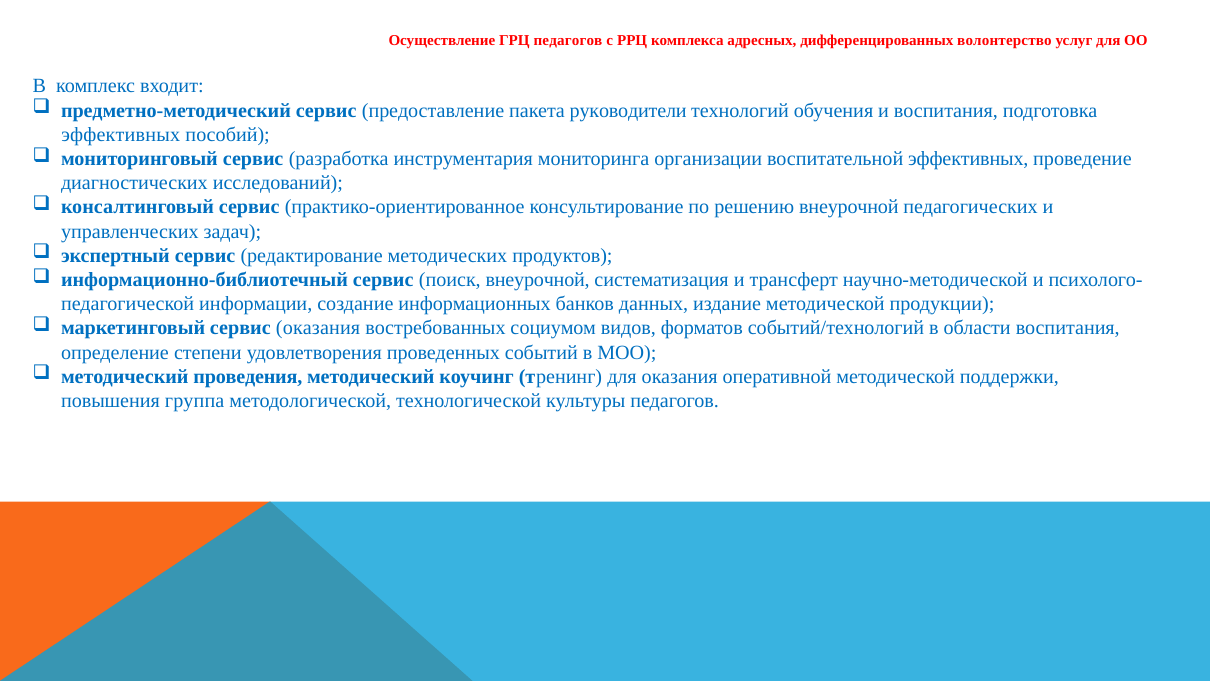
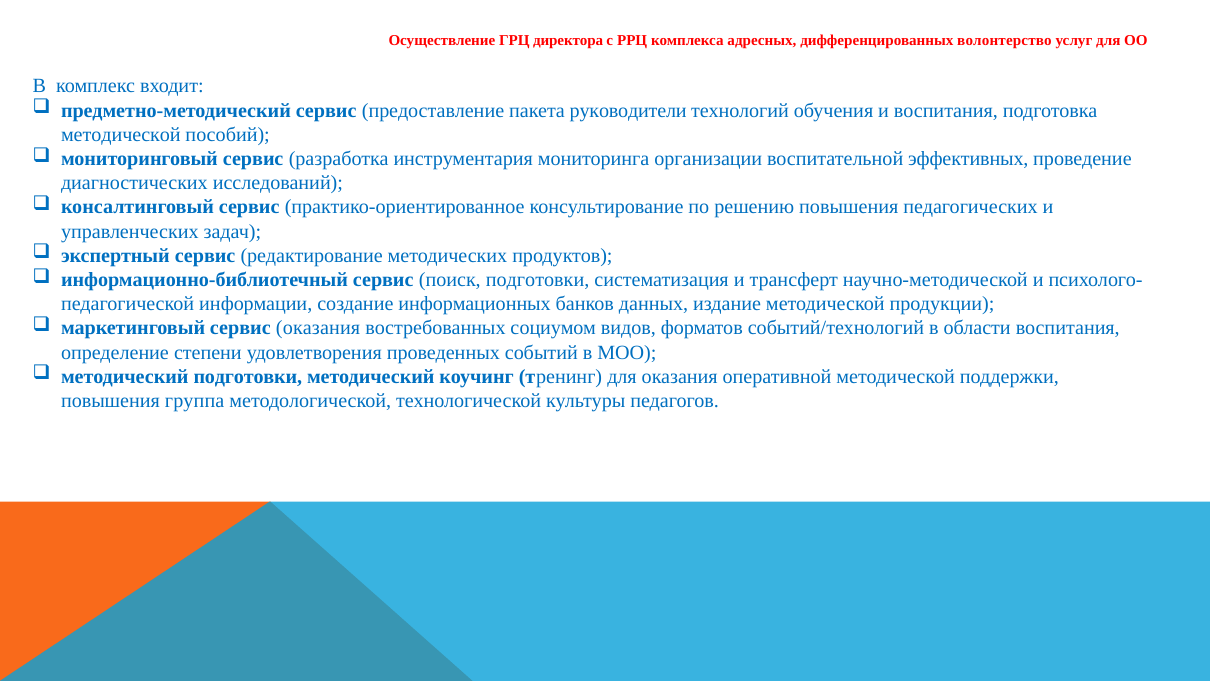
ГРЦ педагогов: педагогов -> директора
эффективных at (121, 135): эффективных -> методической
решению внеурочной: внеурочной -> повышения
поиск внеурочной: внеурочной -> подготовки
методический проведения: проведения -> подготовки
